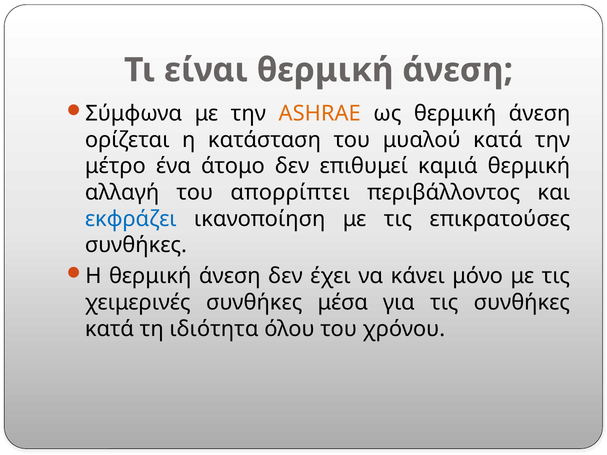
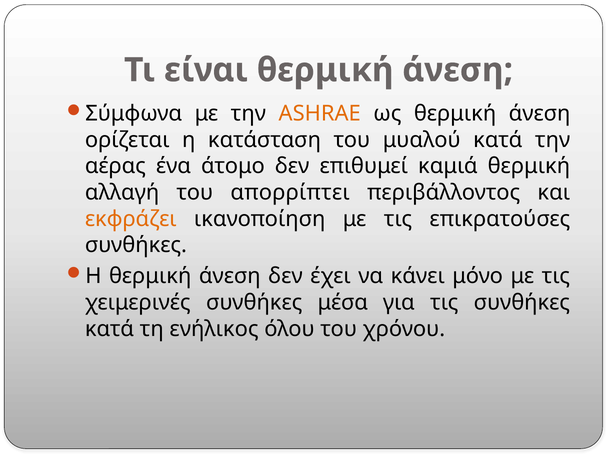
μέτρο: μέτρο -> αέρας
εκφράζει colour: blue -> orange
ιδιότητα: ιδιότητα -> ενήλικος
